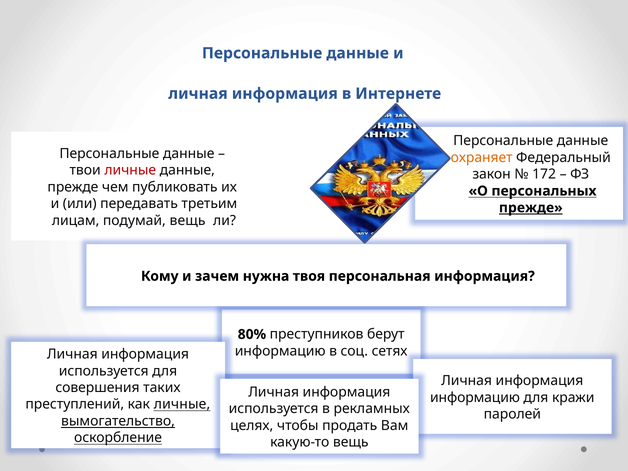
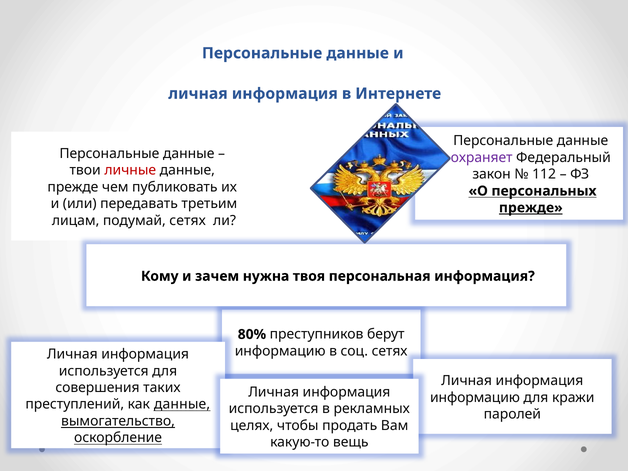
охраняет colour: orange -> purple
172: 172 -> 112
подумай вещь: вещь -> сетях
как личные: личные -> данные
